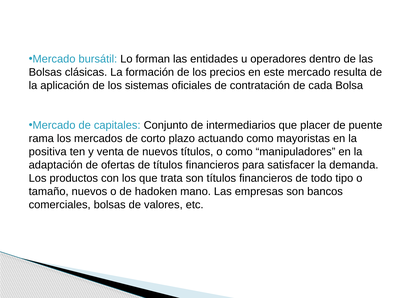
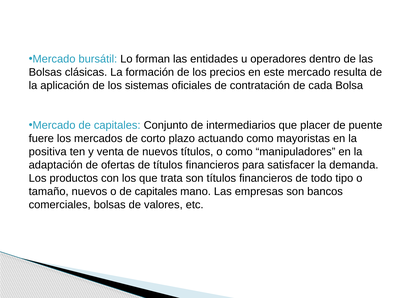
rama: rama -> fuere
o de hadoken: hadoken -> capitales
